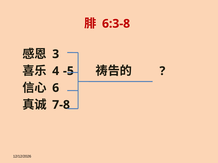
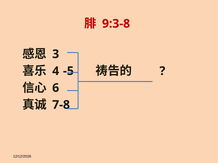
6:3-8: 6:3-8 -> 9:3-8
